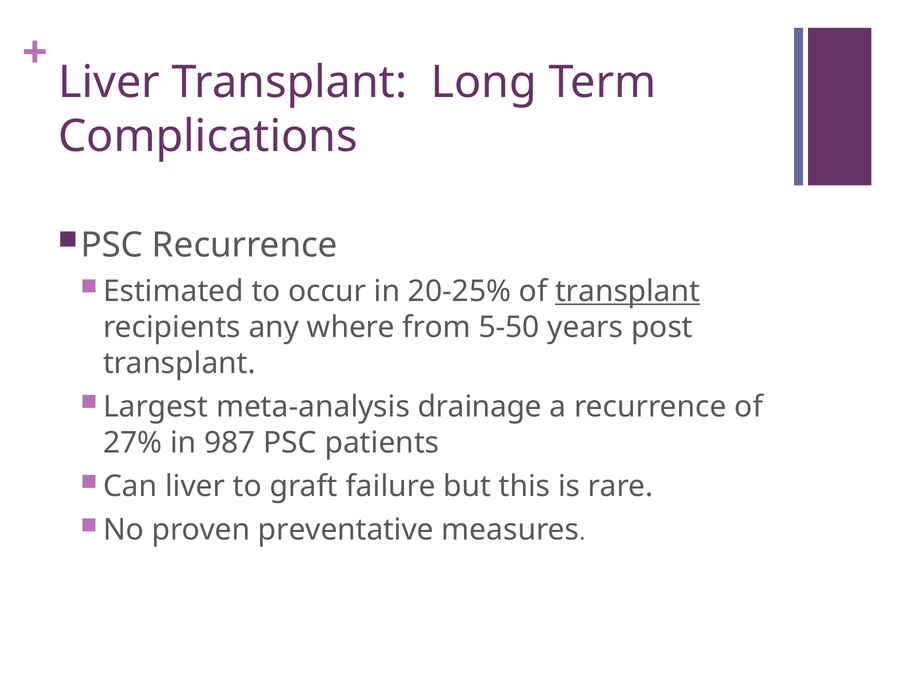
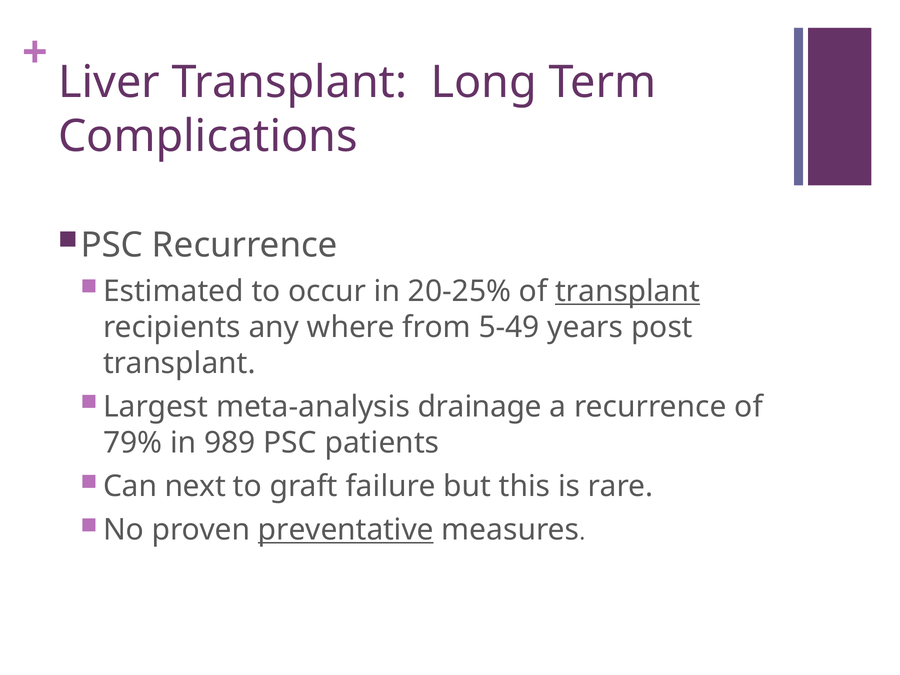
5-50: 5-50 -> 5-49
27%: 27% -> 79%
987: 987 -> 989
Can liver: liver -> next
preventative underline: none -> present
